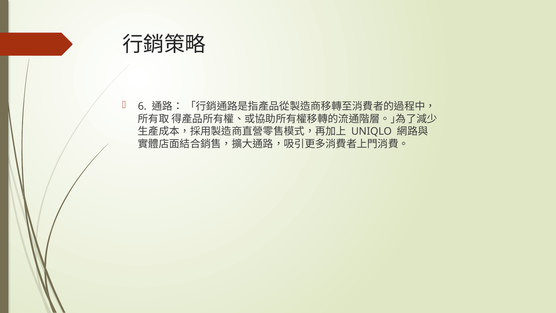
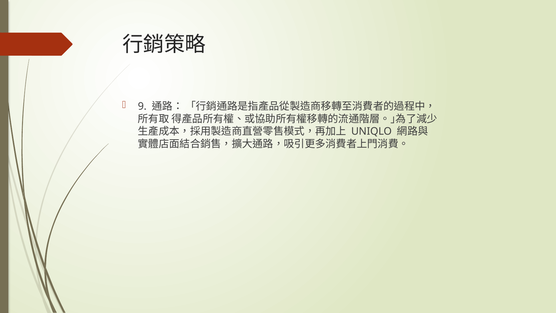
6: 6 -> 9
